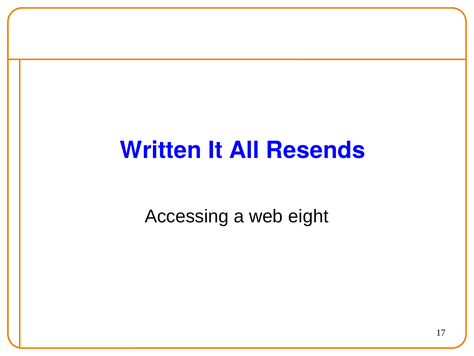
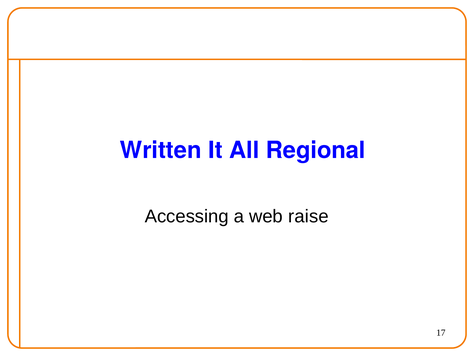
Resends: Resends -> Regional
eight: eight -> raise
